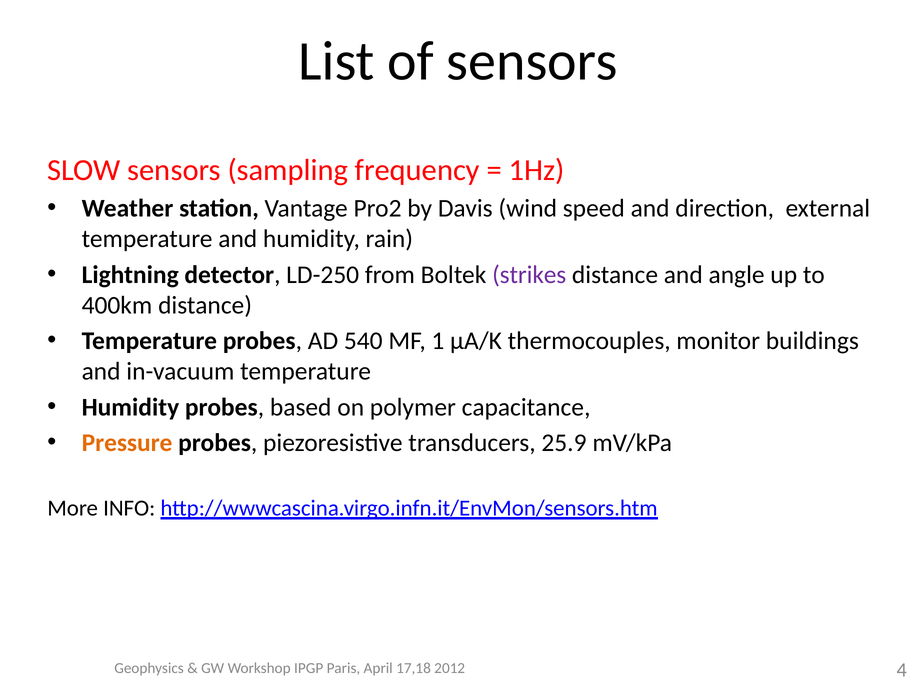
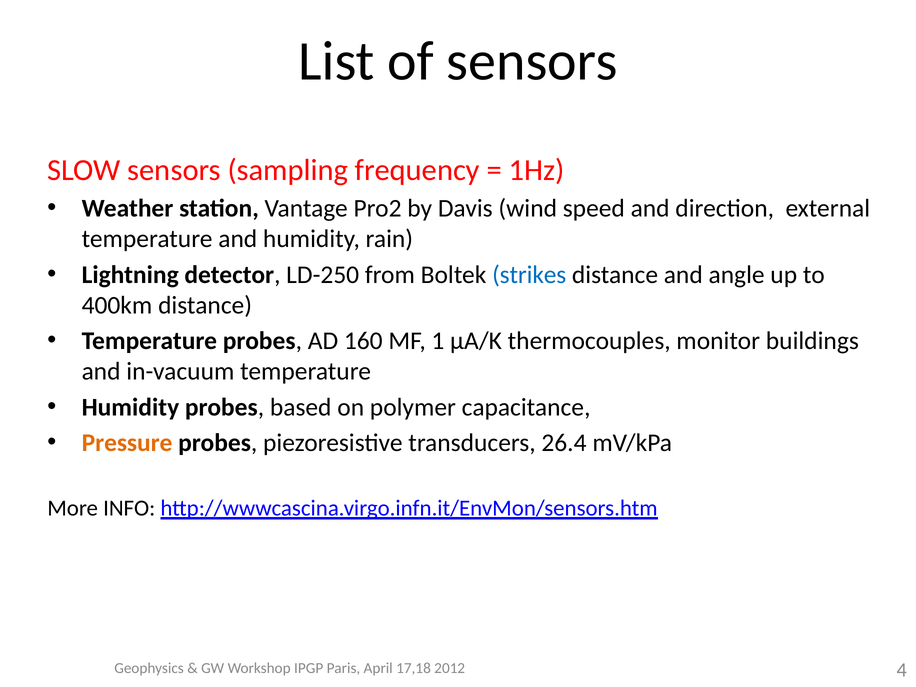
strikes colour: purple -> blue
540: 540 -> 160
25.9: 25.9 -> 26.4
